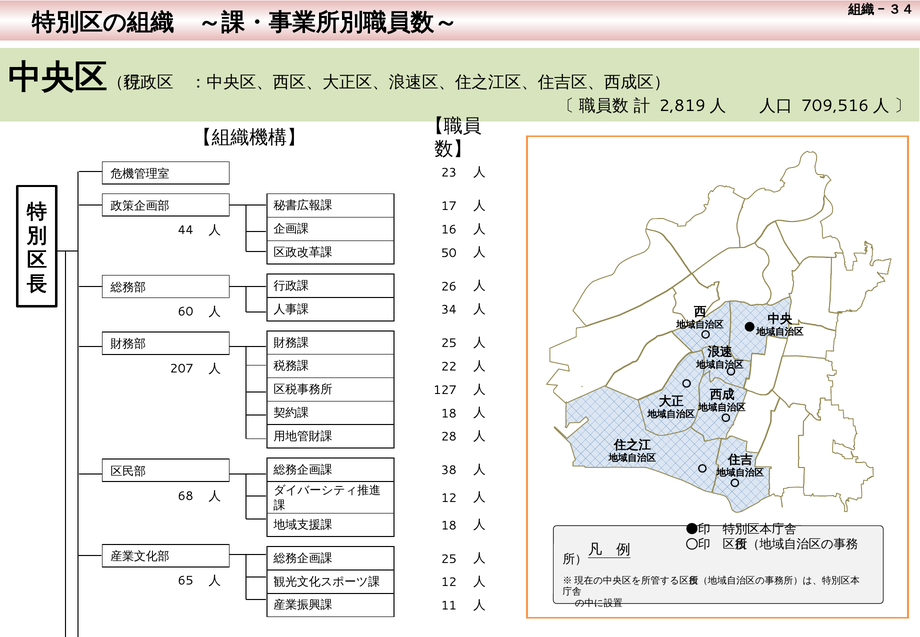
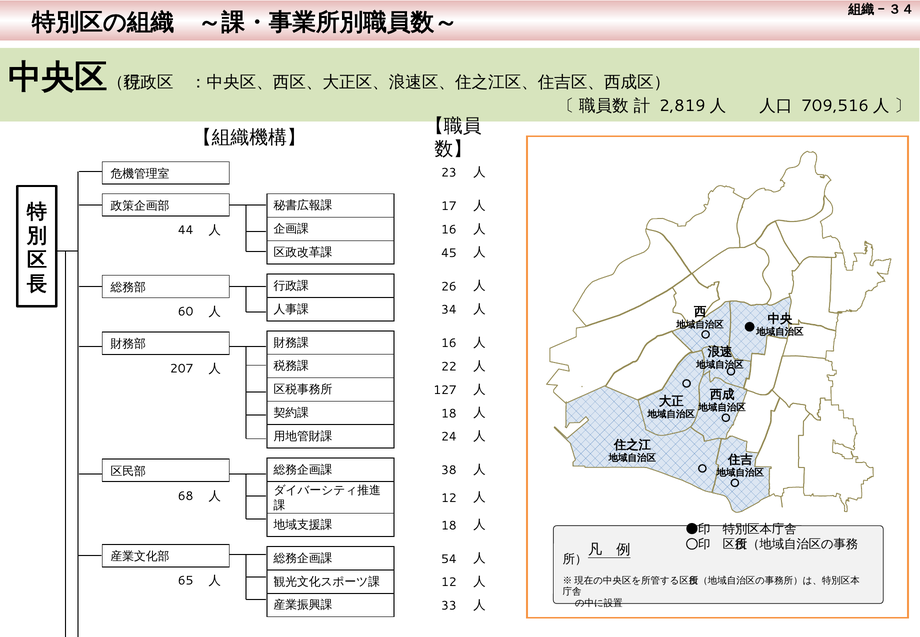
50: 50 -> 45
25 at (449, 343): 25 -> 16
28: 28 -> 24
25 at (449, 559): 25 -> 54
11: 11 -> 33
